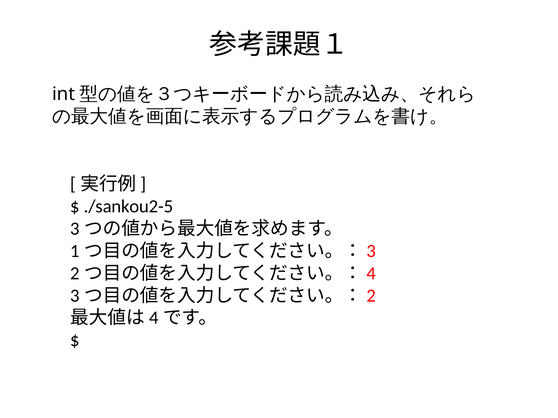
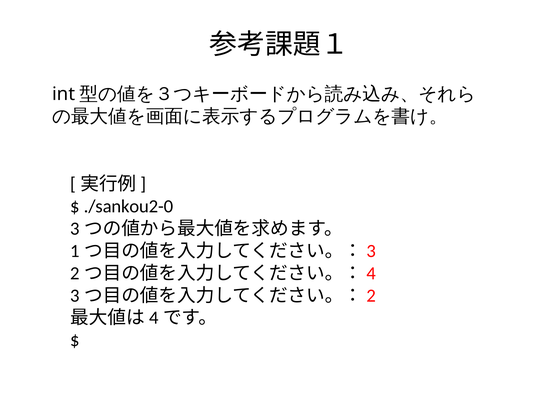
./sankou2-5: ./sankou2-5 -> ./sankou2-0
